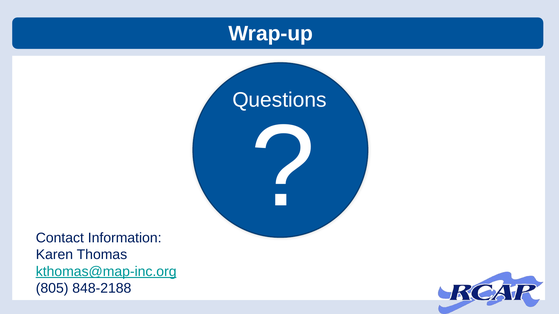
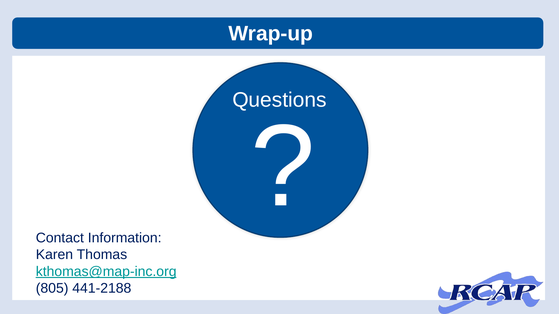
848-2188: 848-2188 -> 441-2188
